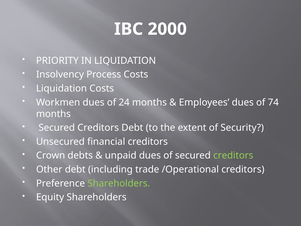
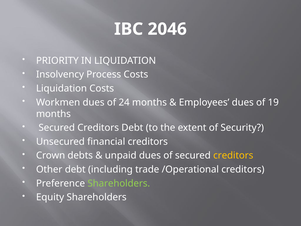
2000: 2000 -> 2046
74: 74 -> 19
creditors at (233, 155) colour: light green -> yellow
